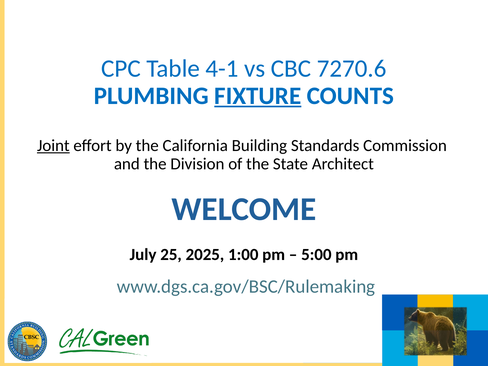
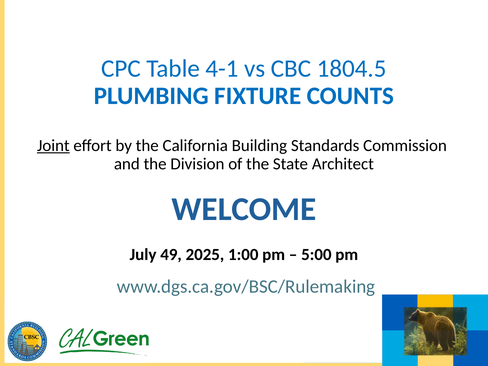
7270.6: 7270.6 -> 1804.5
FIXTURE underline: present -> none
25: 25 -> 49
